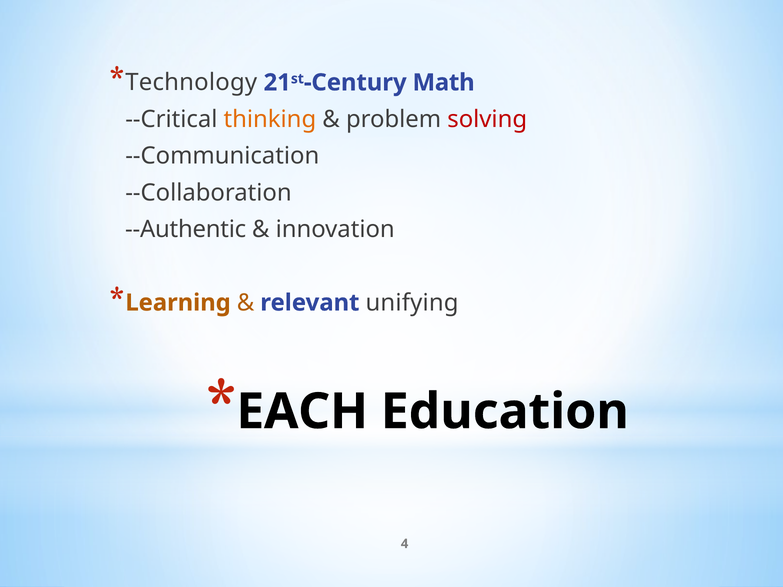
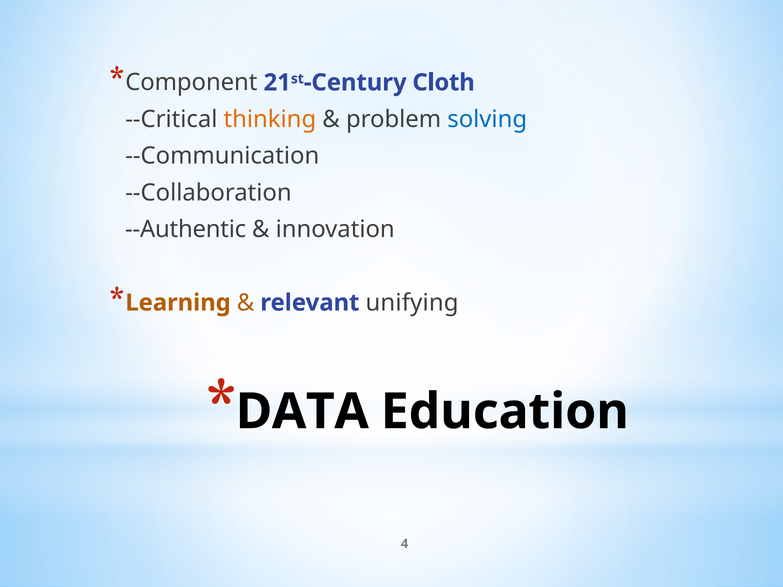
Technology: Technology -> Component
Math: Math -> Cloth
solving colour: red -> blue
EACH: EACH -> DATA
